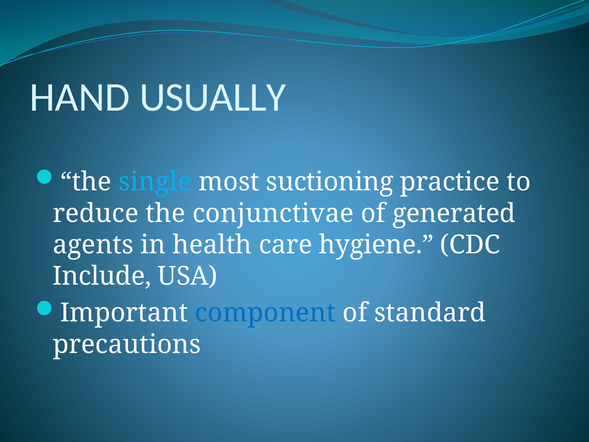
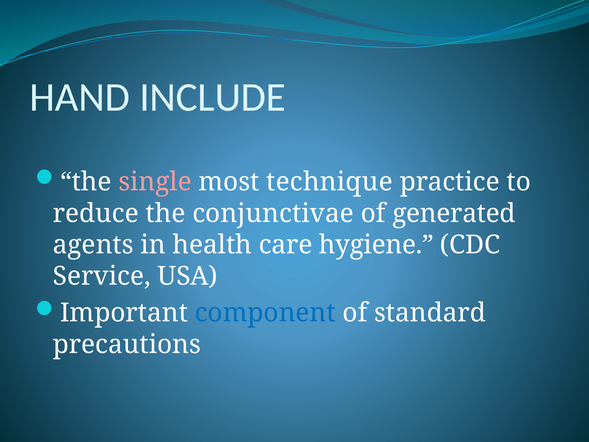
USUALLY: USUALLY -> INCLUDE
single colour: light blue -> pink
suctioning: suctioning -> technique
Include: Include -> Service
